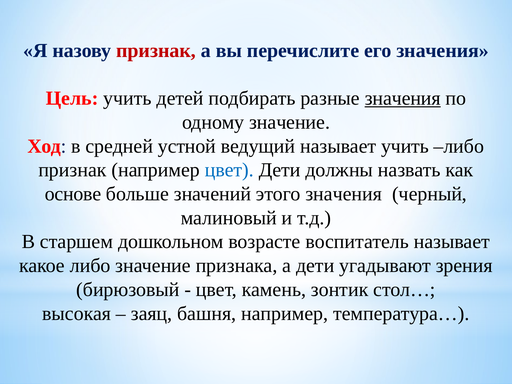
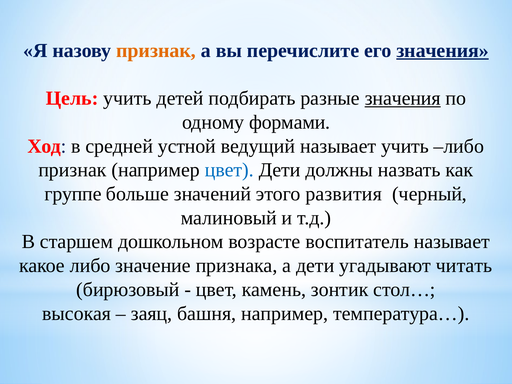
признак at (156, 50) colour: red -> orange
значения at (443, 50) underline: none -> present
одному значение: значение -> формами
основе: основе -> группе
этого значения: значения -> развития
зрения: зрения -> читать
